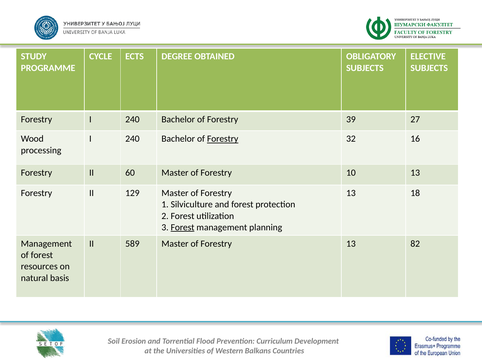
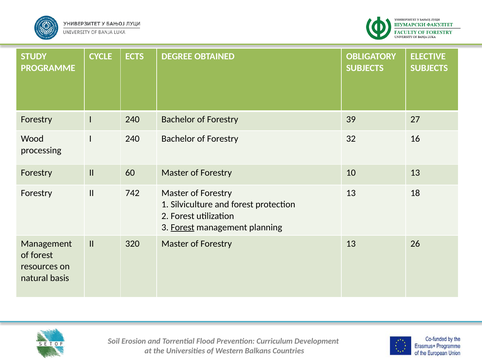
Forestry at (223, 139) underline: present -> none
129: 129 -> 742
589: 589 -> 320
82: 82 -> 26
